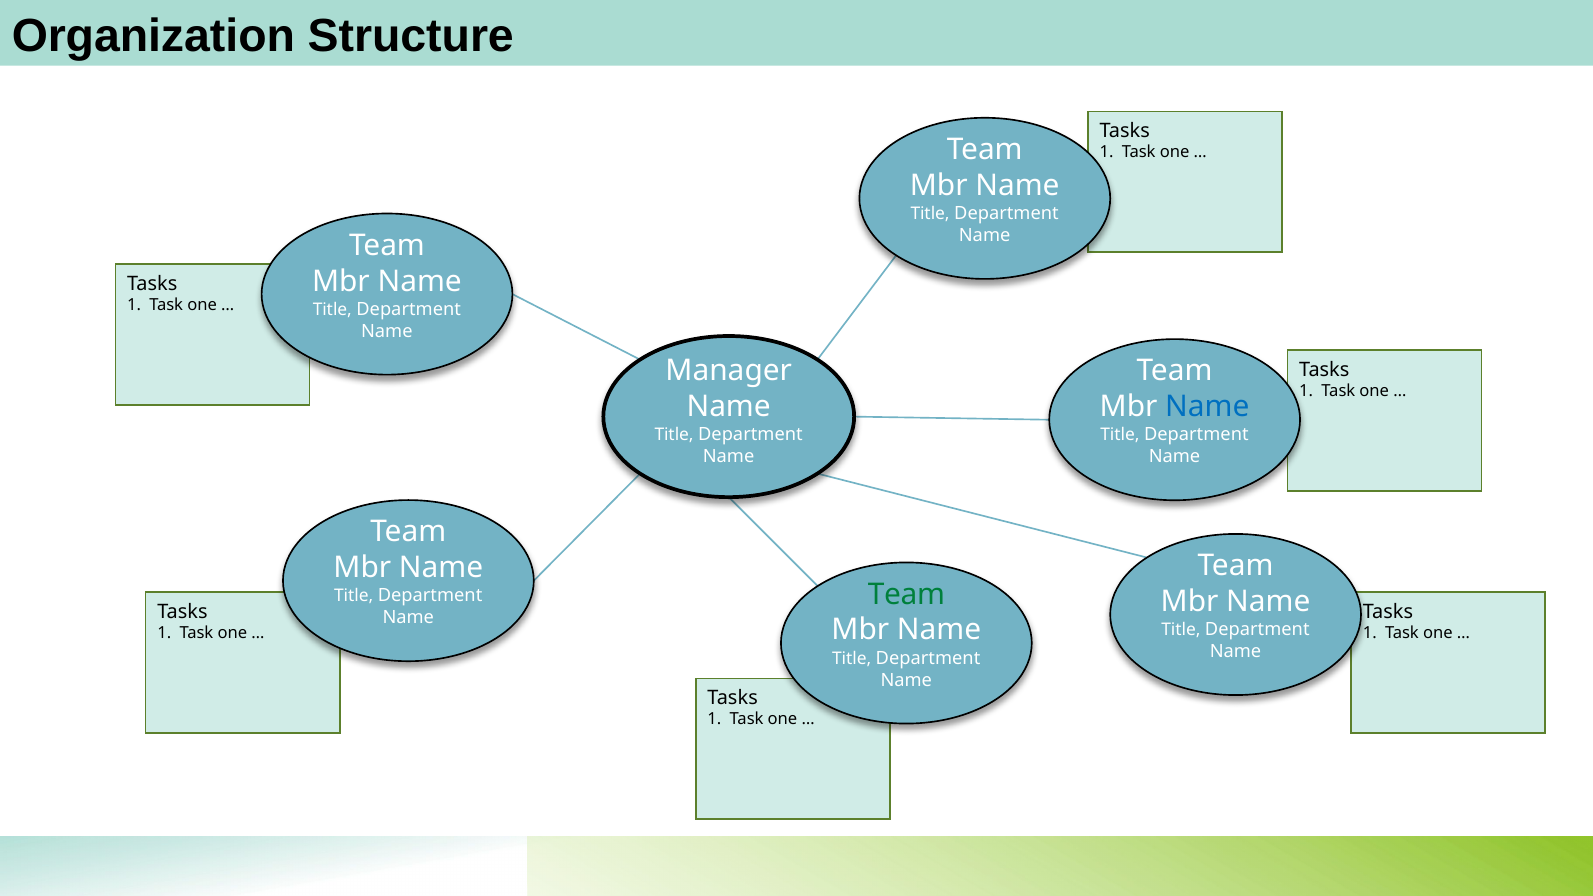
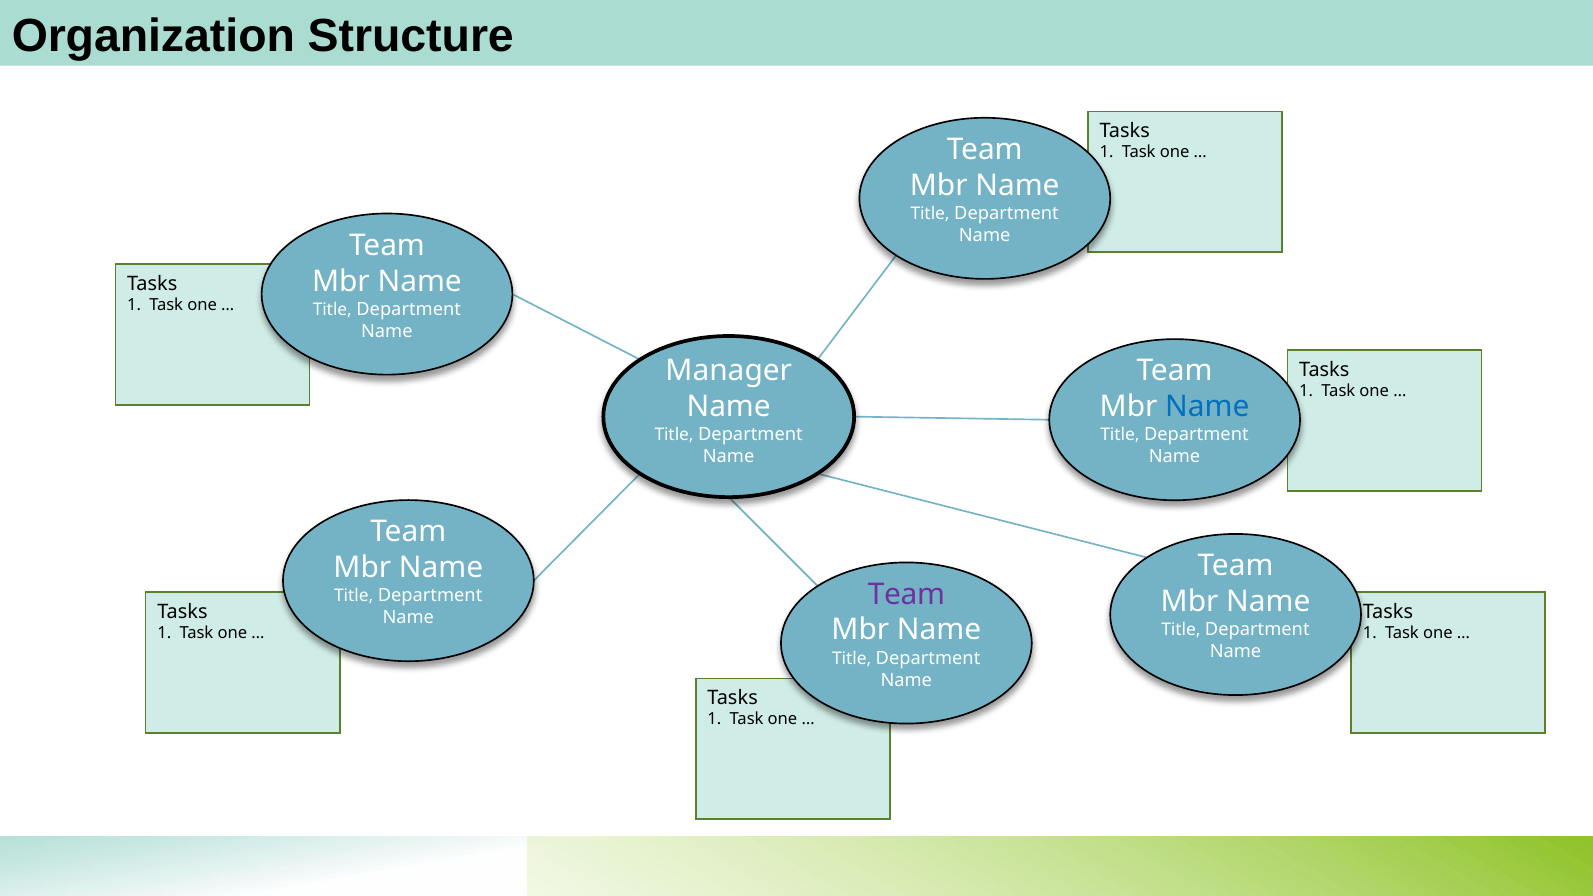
Team at (906, 594) colour: green -> purple
